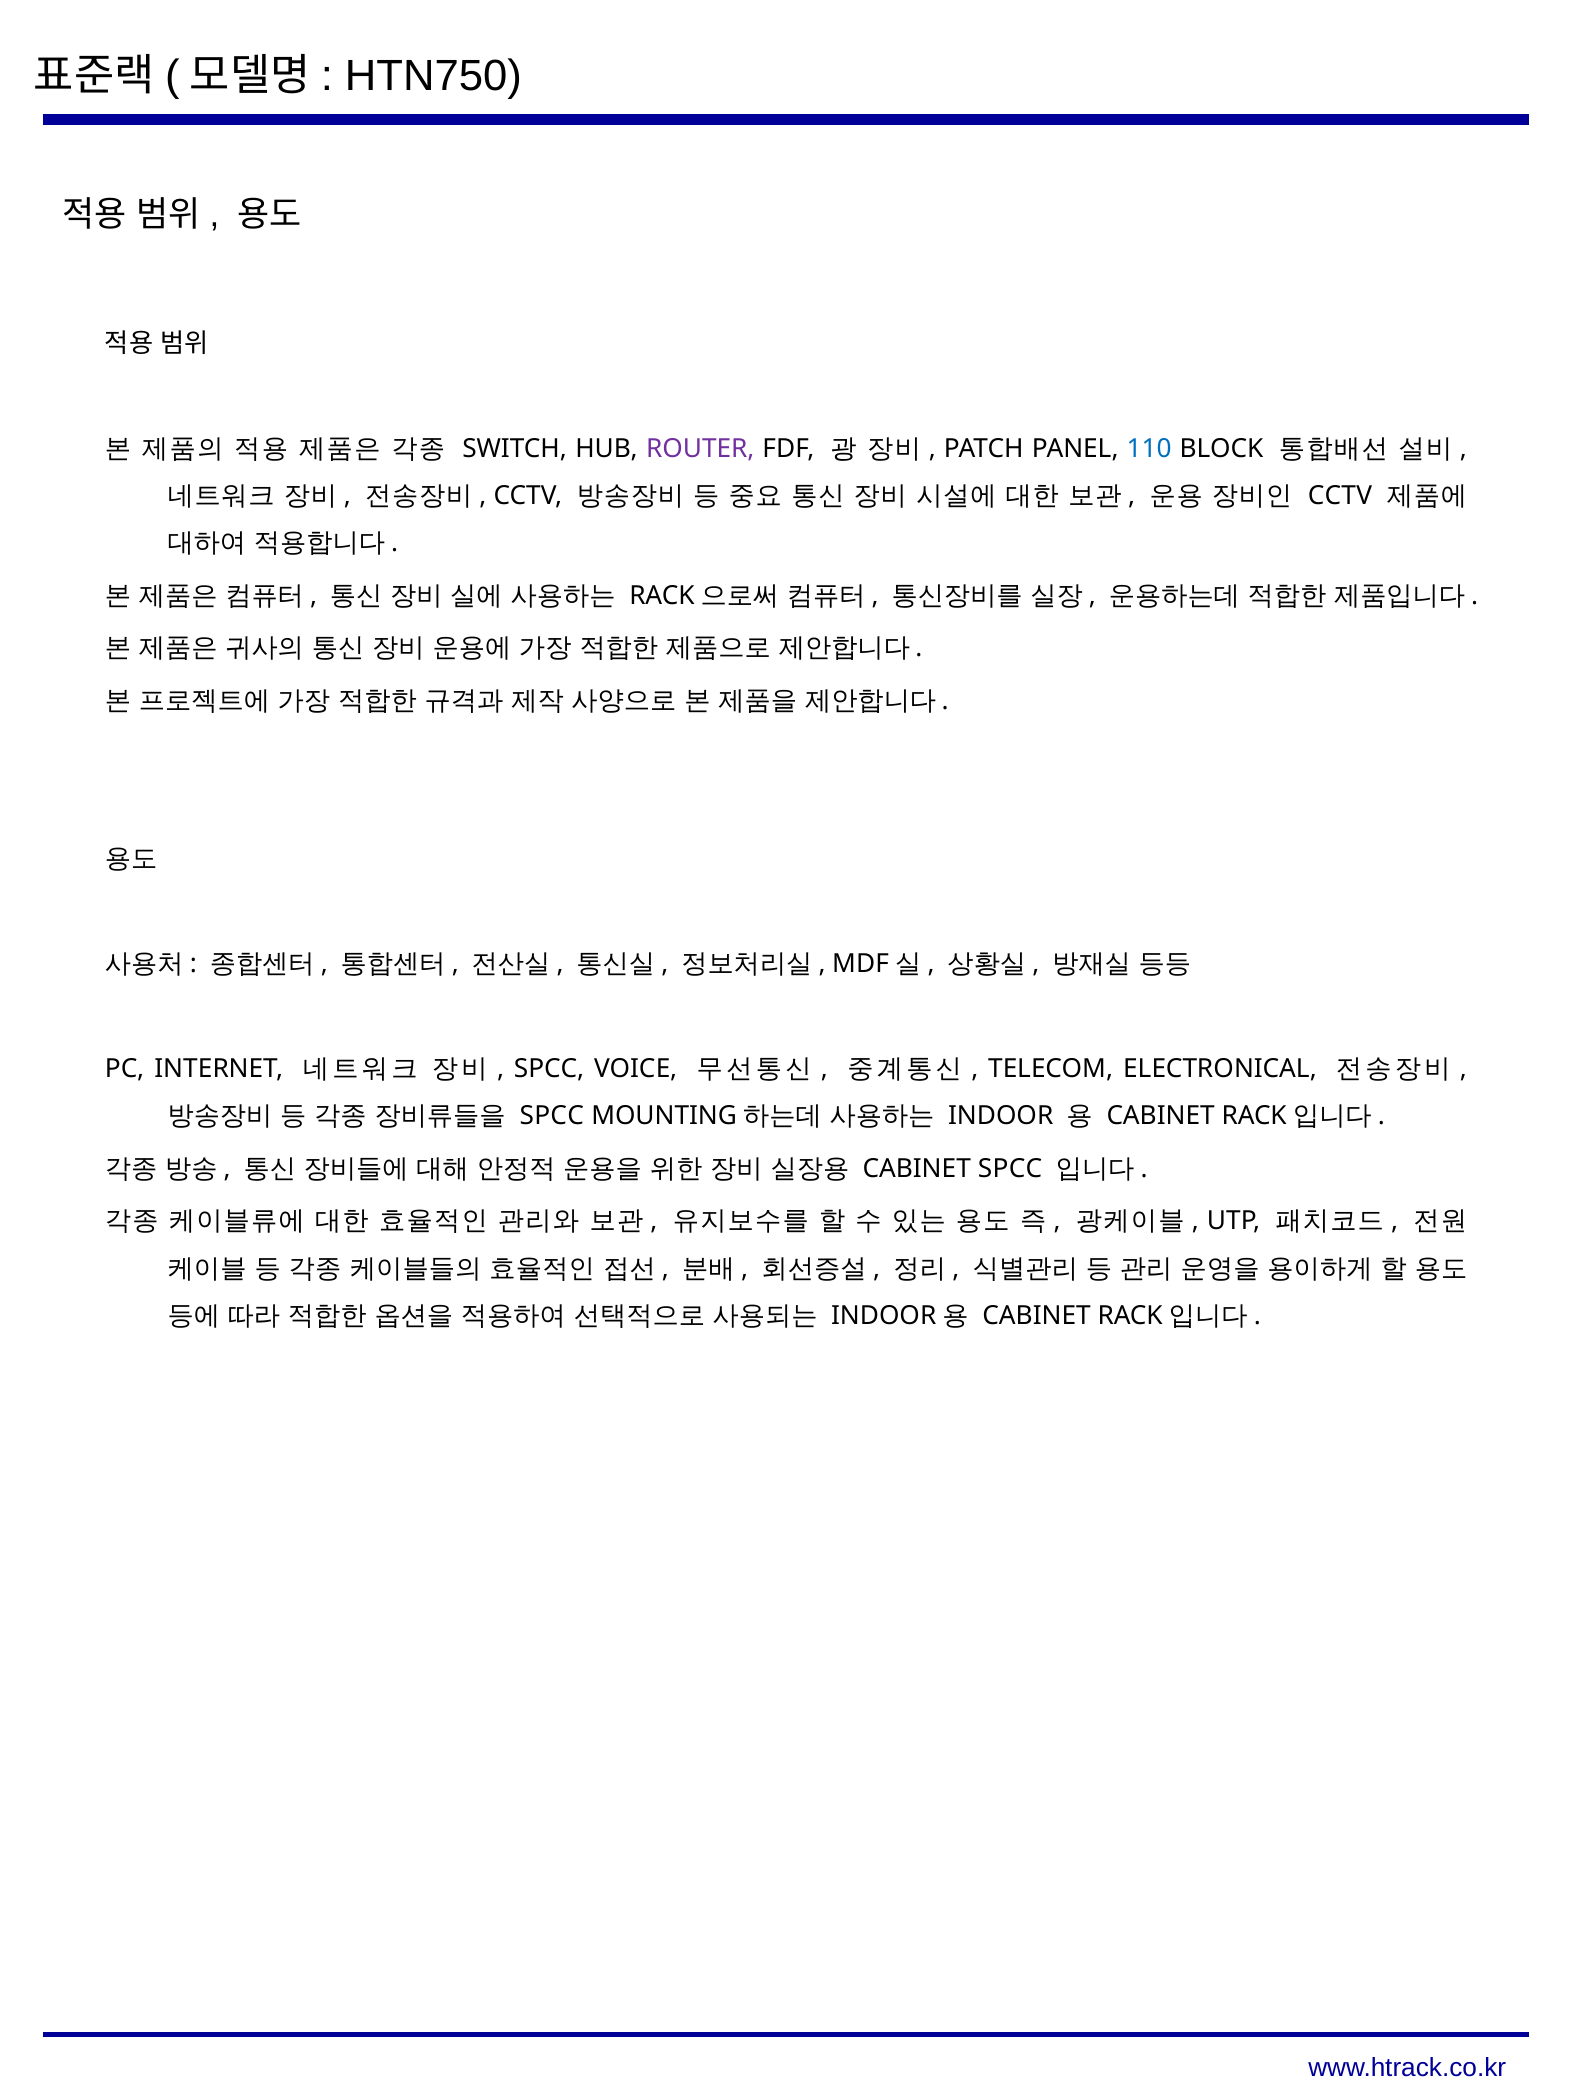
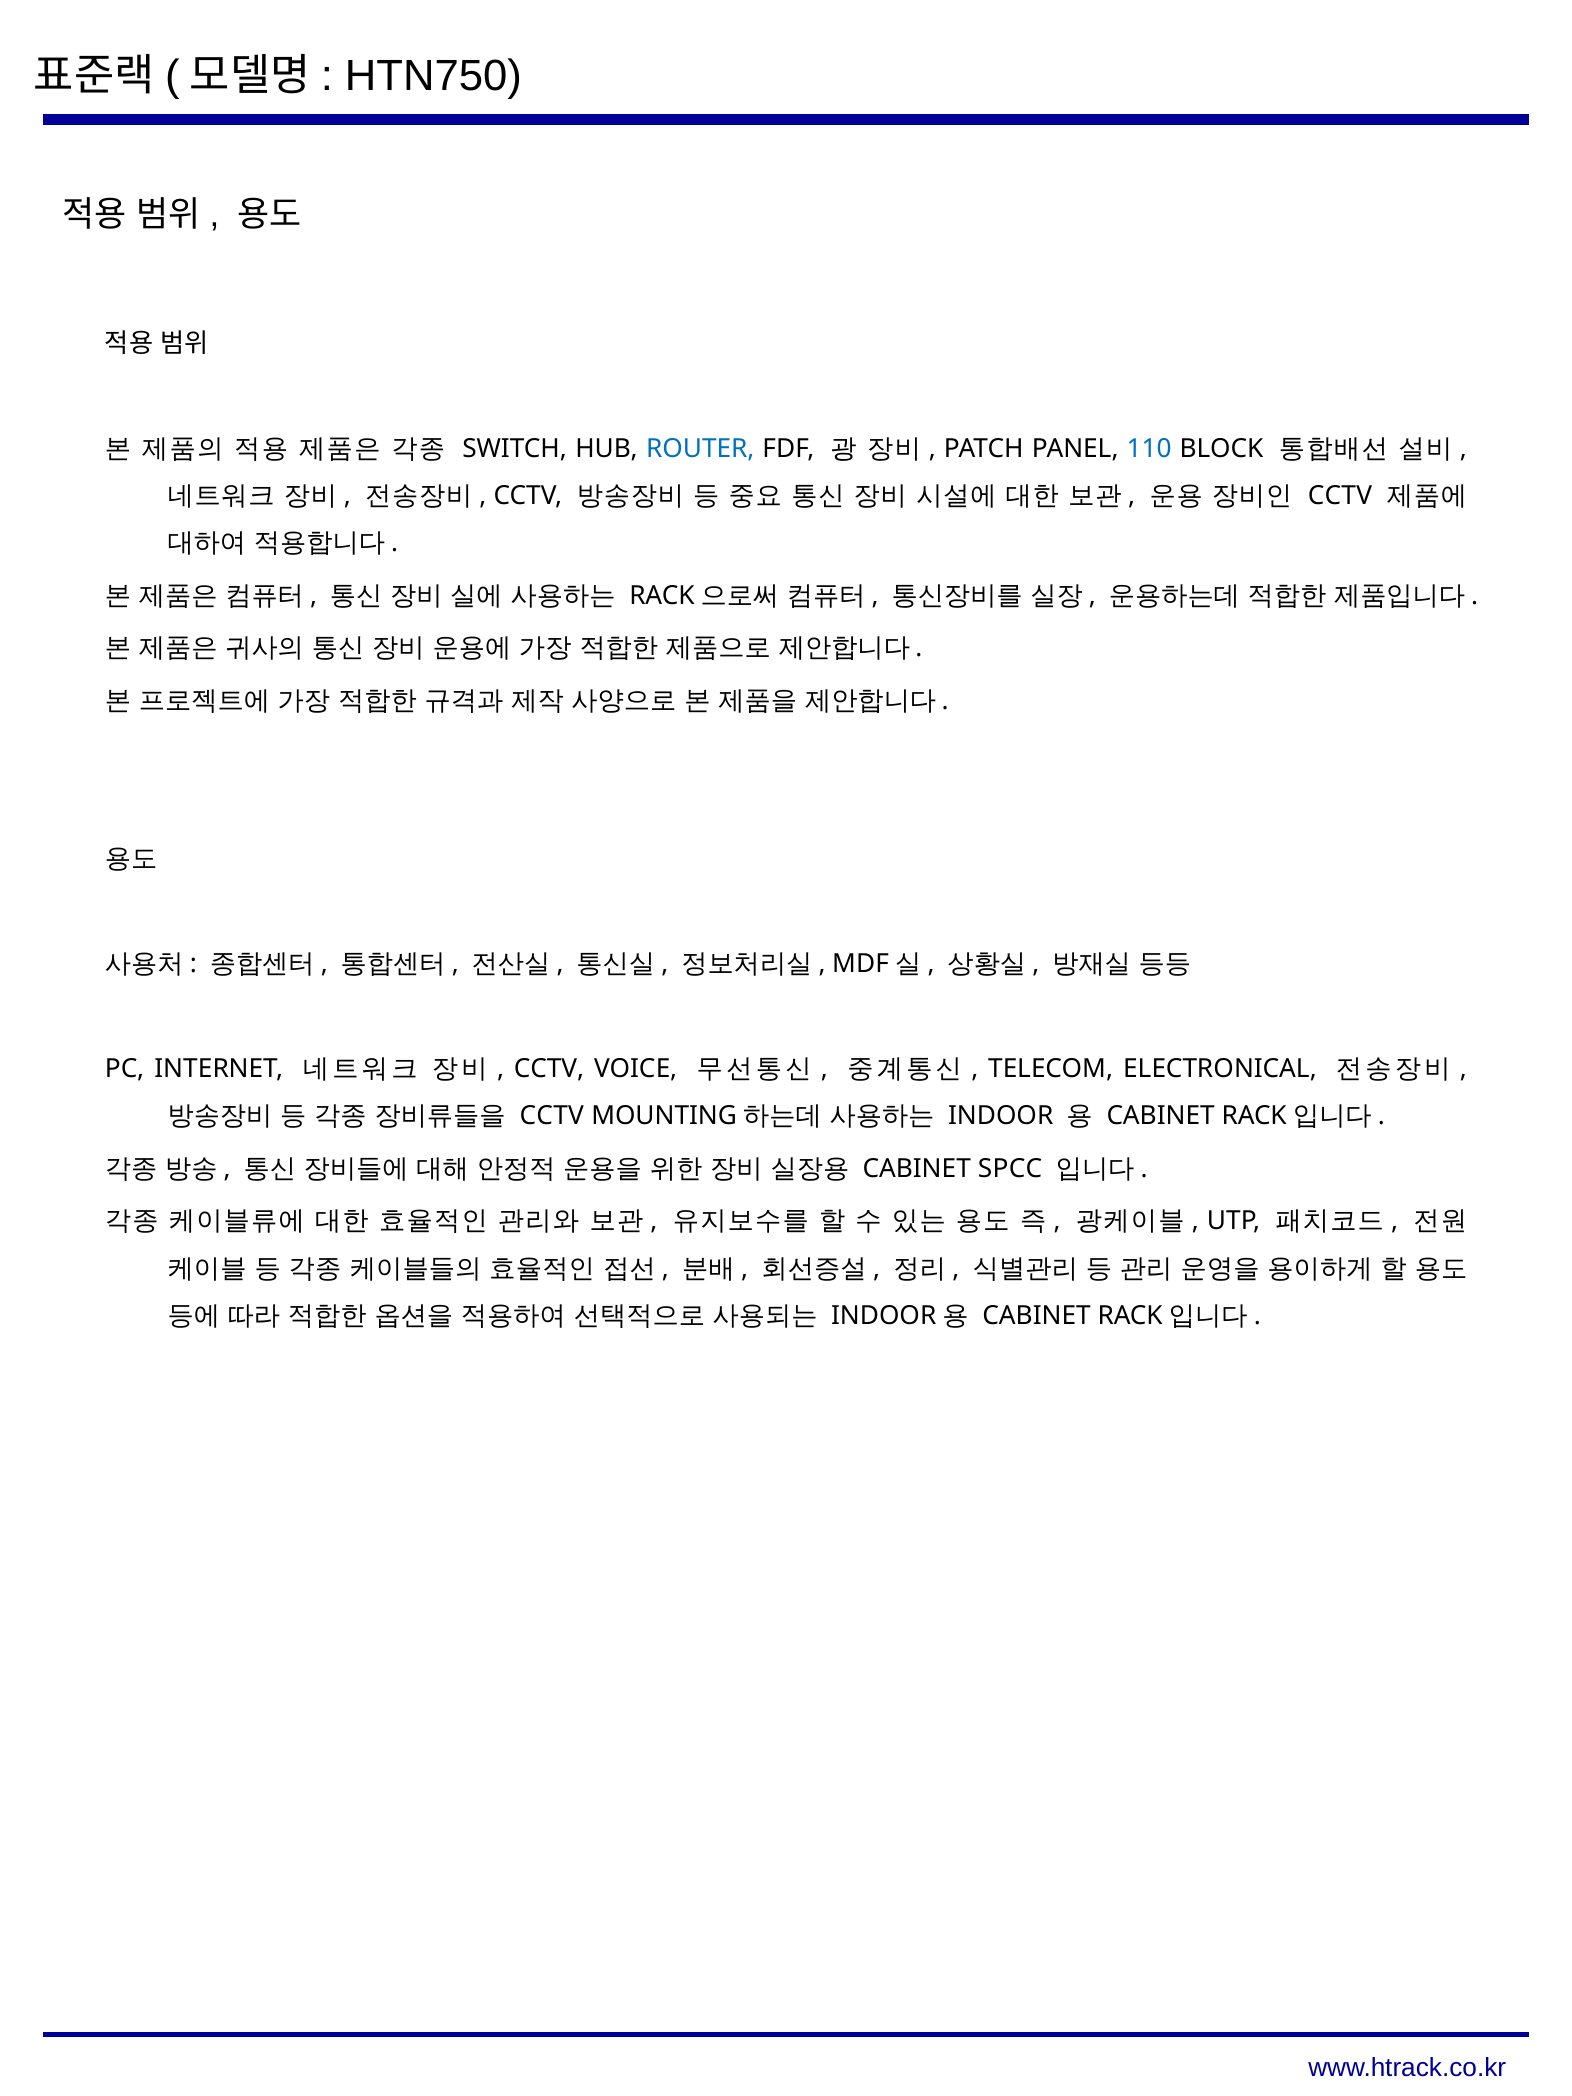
ROUTER colour: purple -> blue
SPCC at (549, 1069): SPCC -> CCTV
SPCC at (552, 1116): SPCC -> CCTV
